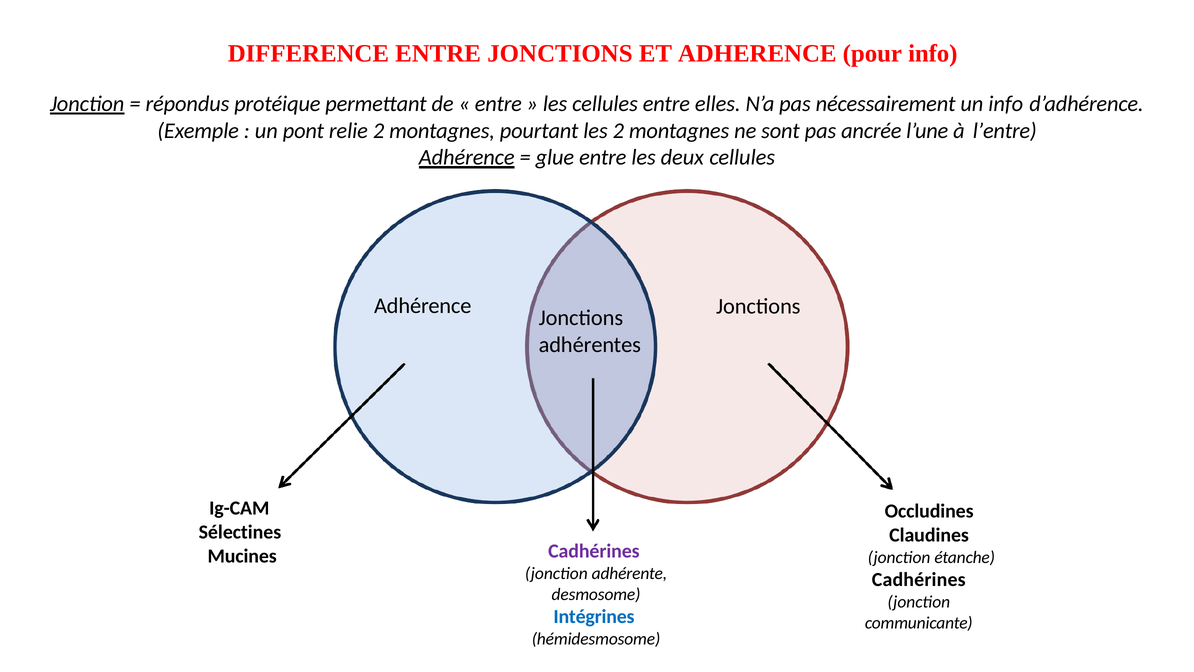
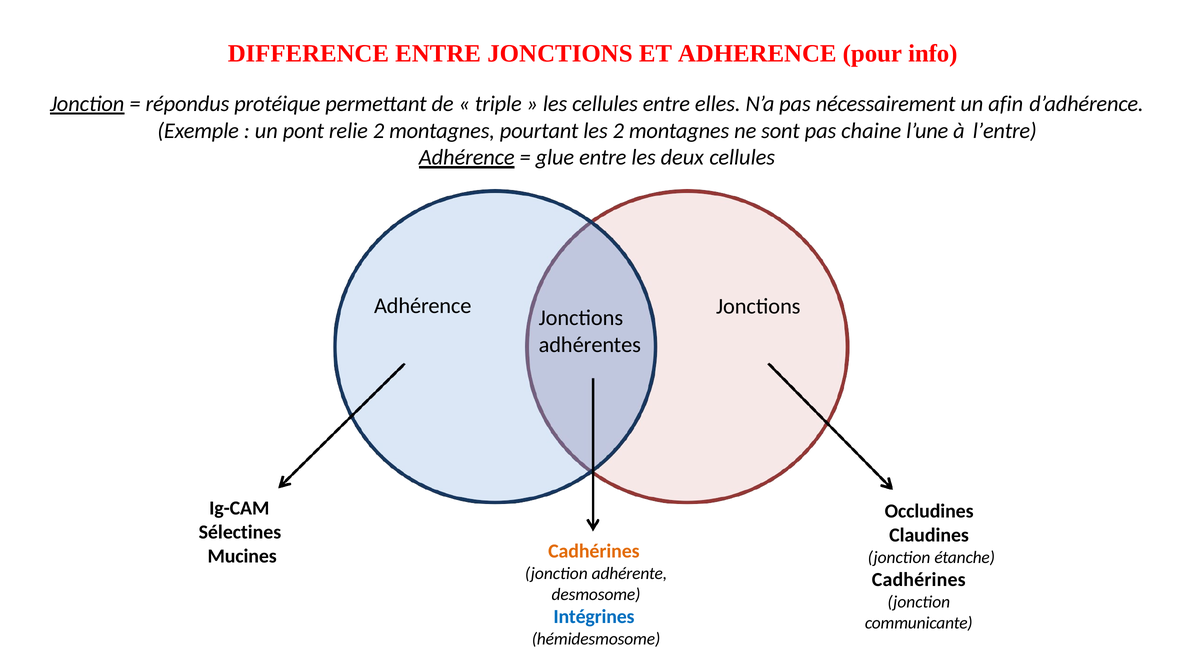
entre at (498, 104): entre -> triple
un info: info -> afin
ancrée: ancrée -> chaine
Cadhérines at (594, 551) colour: purple -> orange
